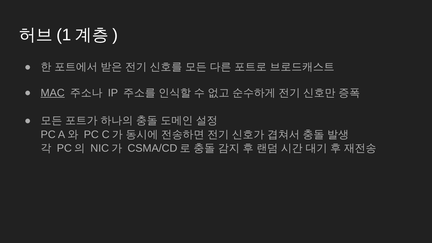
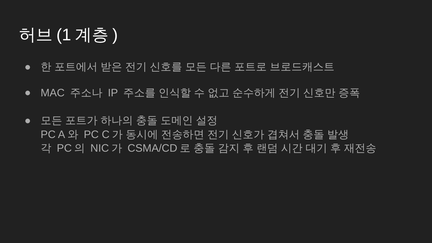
MAC underline: present -> none
